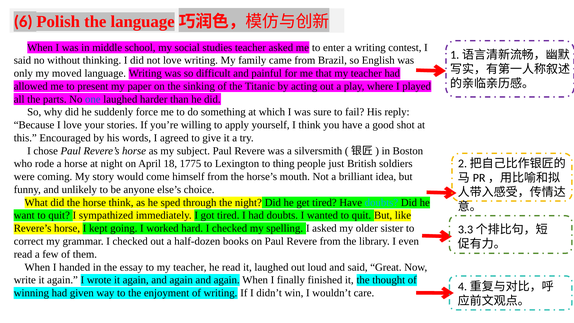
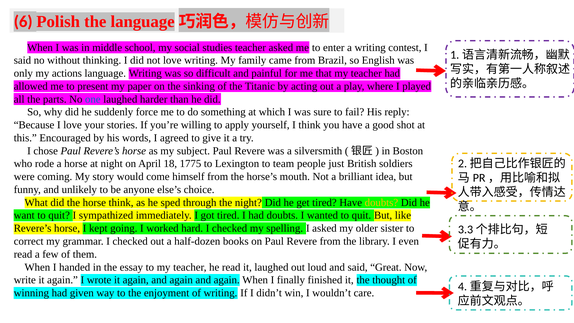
moved: moved -> actions
thing: thing -> team
doubts at (381, 202) colour: light blue -> yellow
